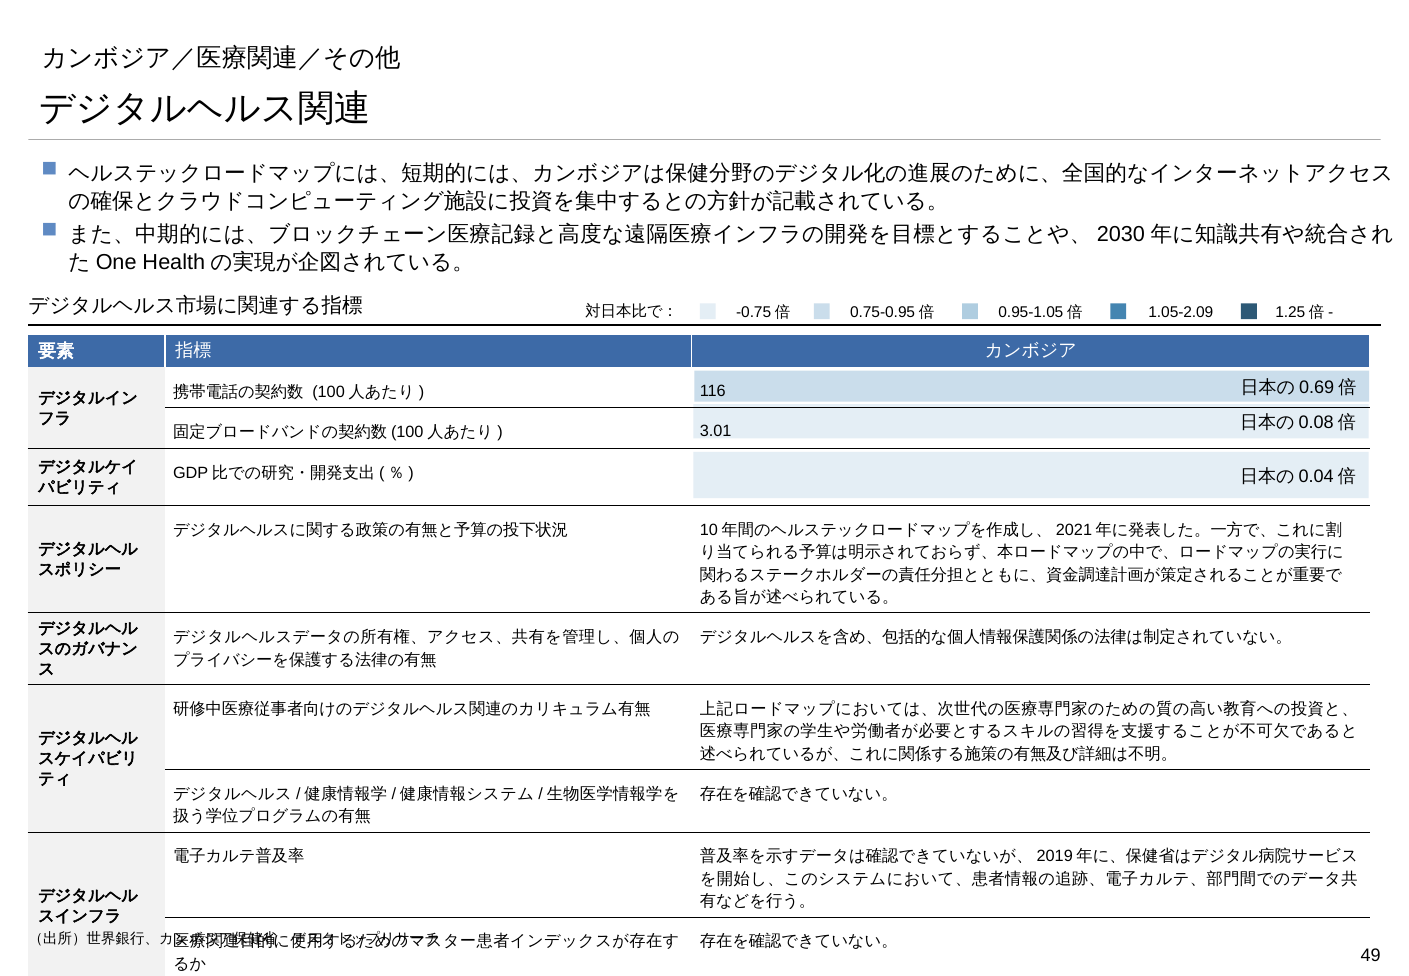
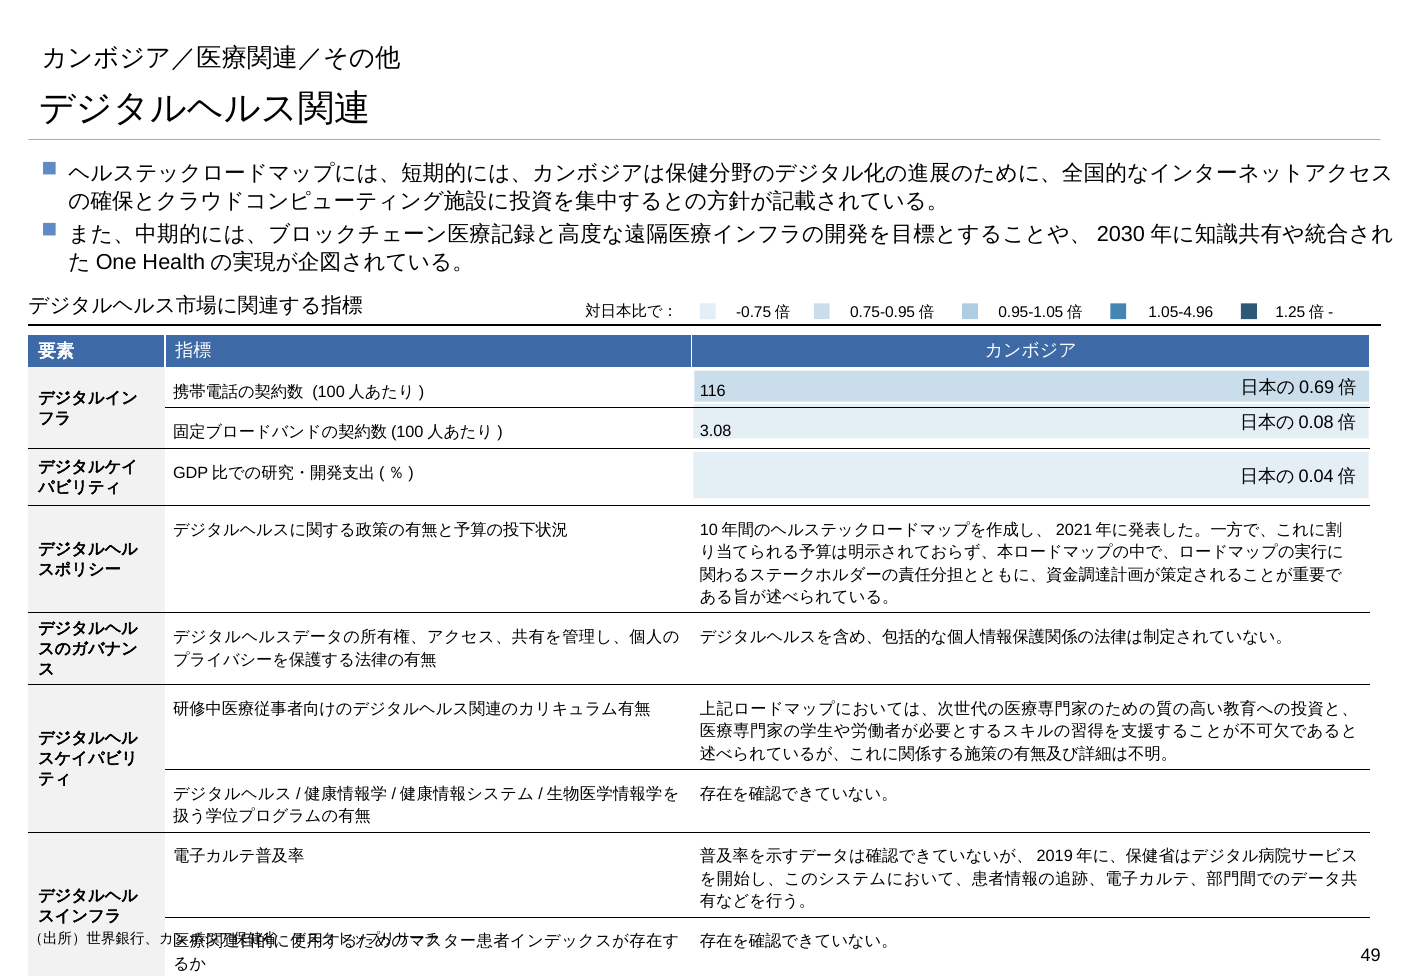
1.05-2.09: 1.05-2.09 -> 1.05-4.96
3.01: 3.01 -> 3.08
